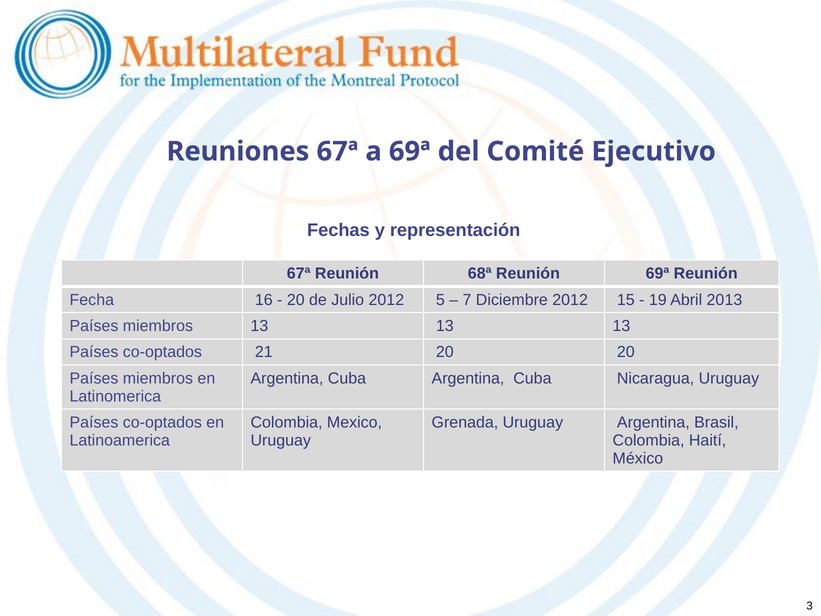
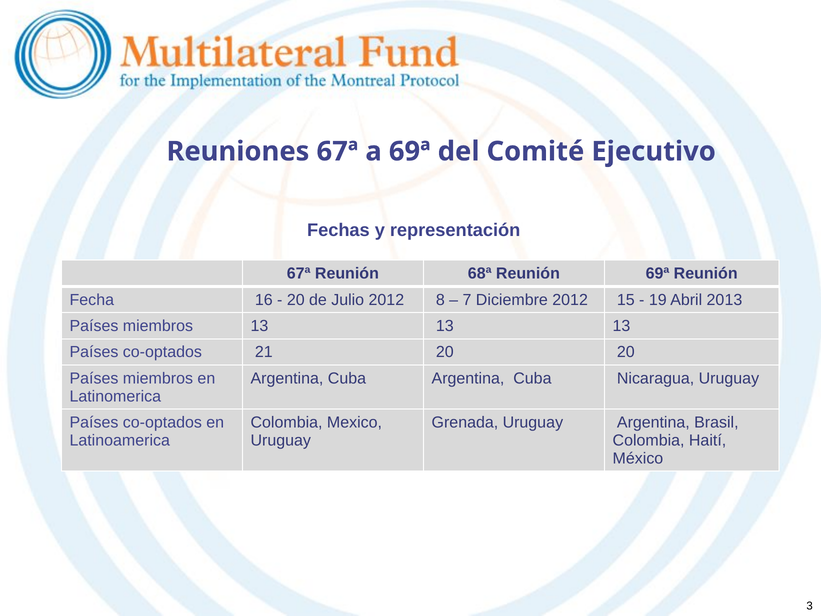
5: 5 -> 8
